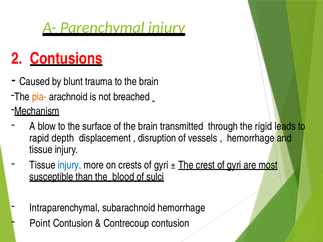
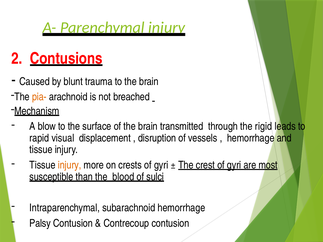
depth: depth -> visual
injury at (70, 165) colour: blue -> orange
Point: Point -> Palsy
